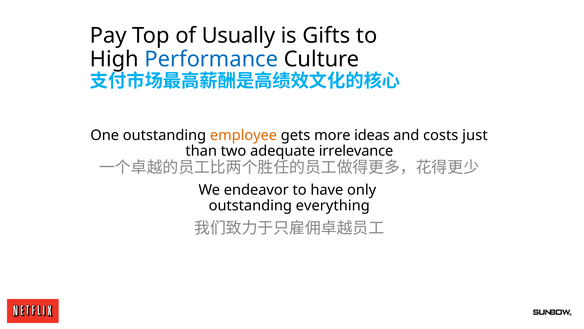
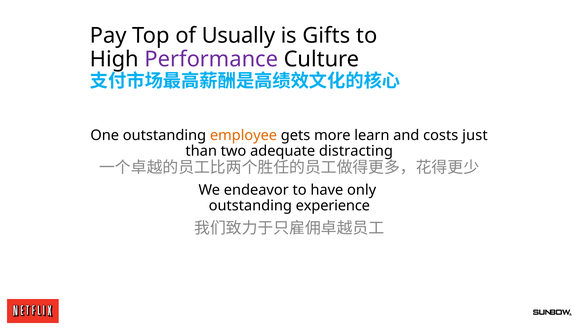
Performance colour: blue -> purple
ideas: ideas -> learn
irrelevance: irrelevance -> distracting
everything: everything -> experience
